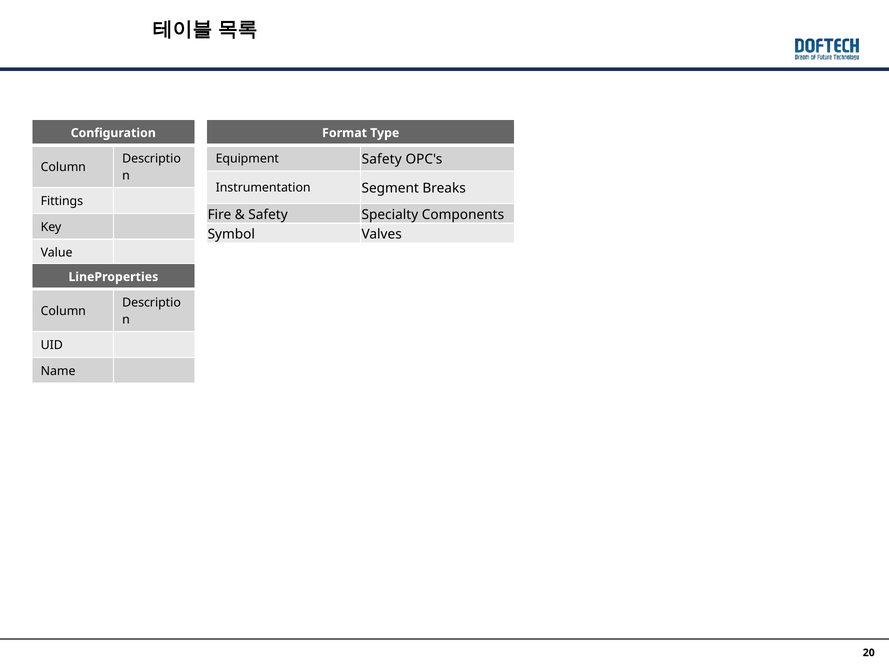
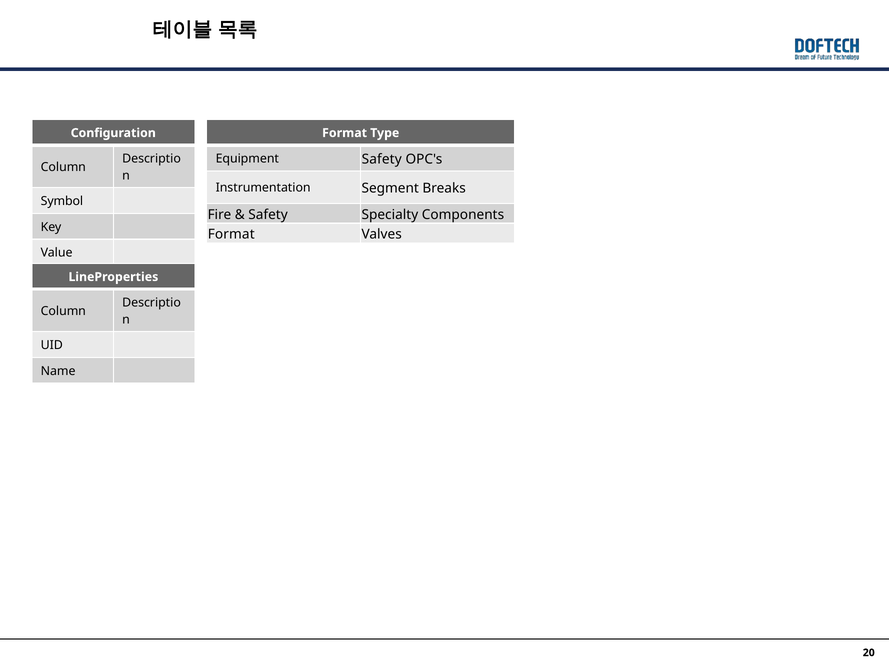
Fittings: Fittings -> Symbol
Symbol at (231, 234): Symbol -> Format
